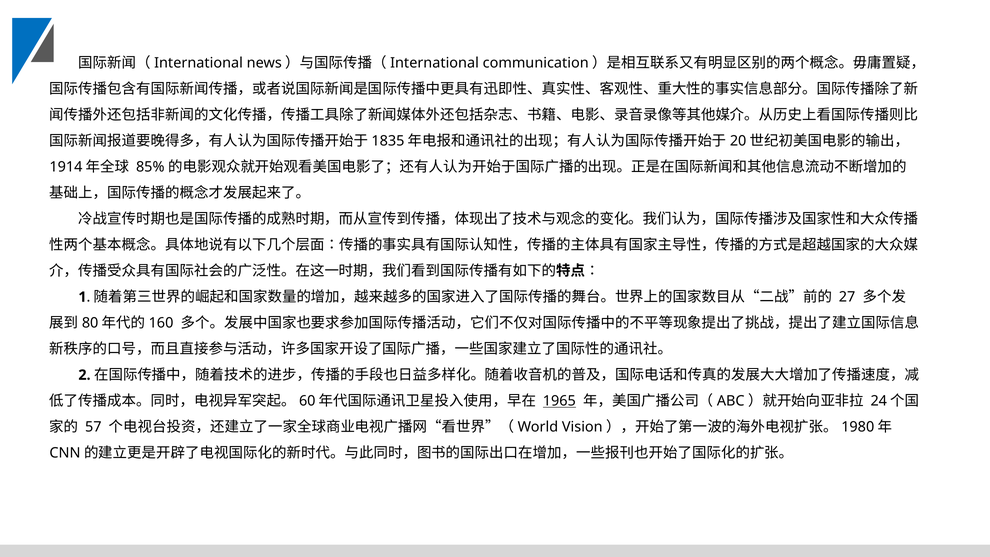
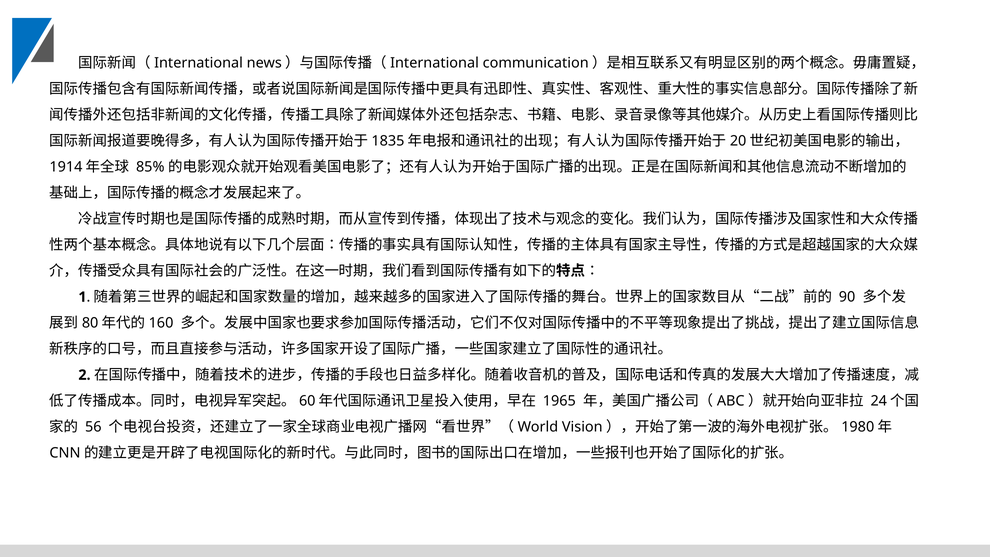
27: 27 -> 90
1965 underline: present -> none
57: 57 -> 56
